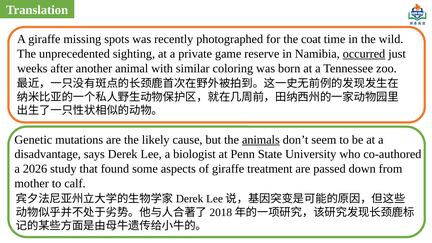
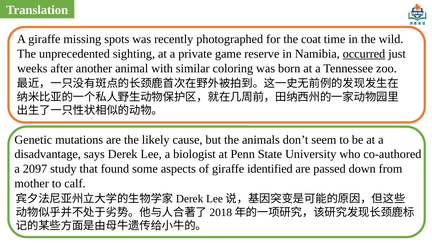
animals underline: present -> none
2026: 2026 -> 2097
treatment: treatment -> identified
